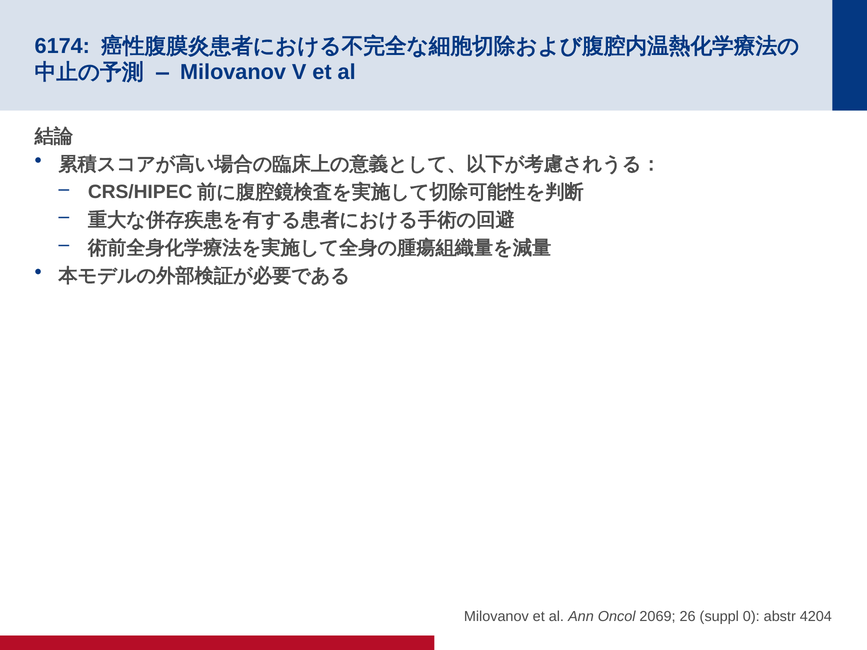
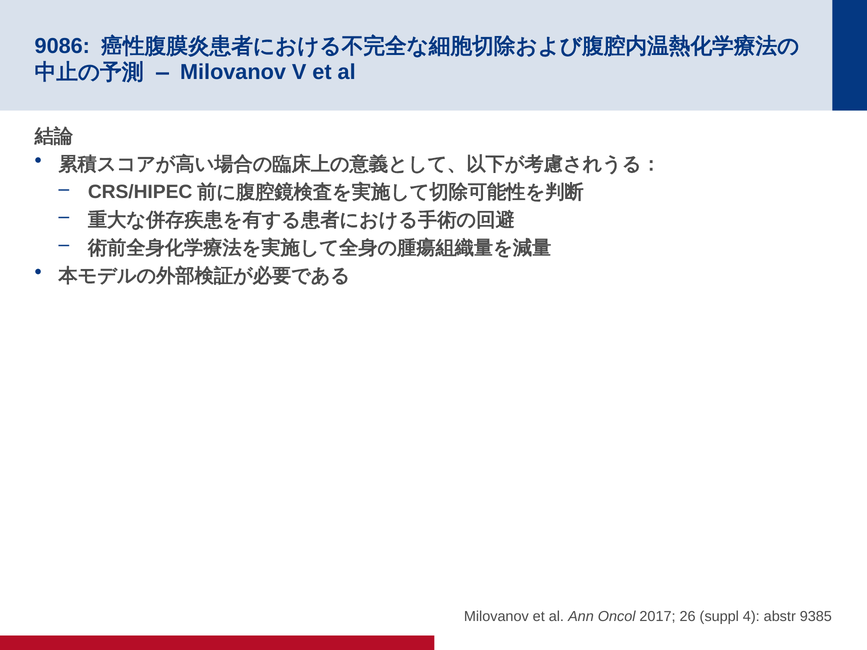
6174: 6174 -> 9086
2069: 2069 -> 2017
0: 0 -> 4
4204: 4204 -> 9385
